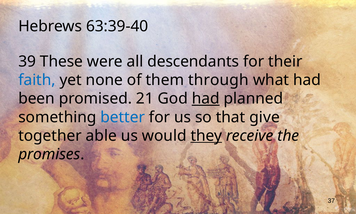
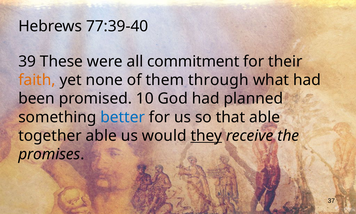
63:39-40: 63:39-40 -> 77:39-40
descendants: descendants -> commitment
faith colour: blue -> orange
21: 21 -> 10
had at (206, 99) underline: present -> none
that give: give -> able
